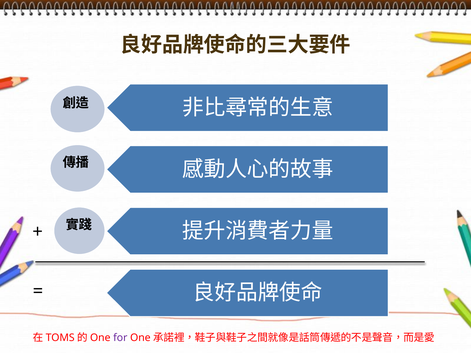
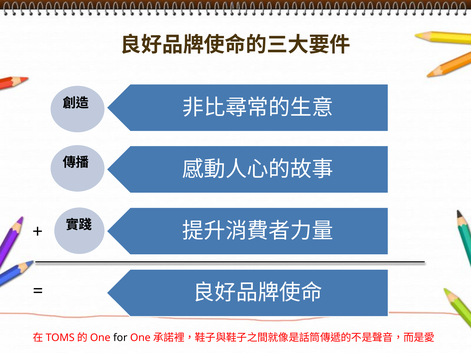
for colour: purple -> black
